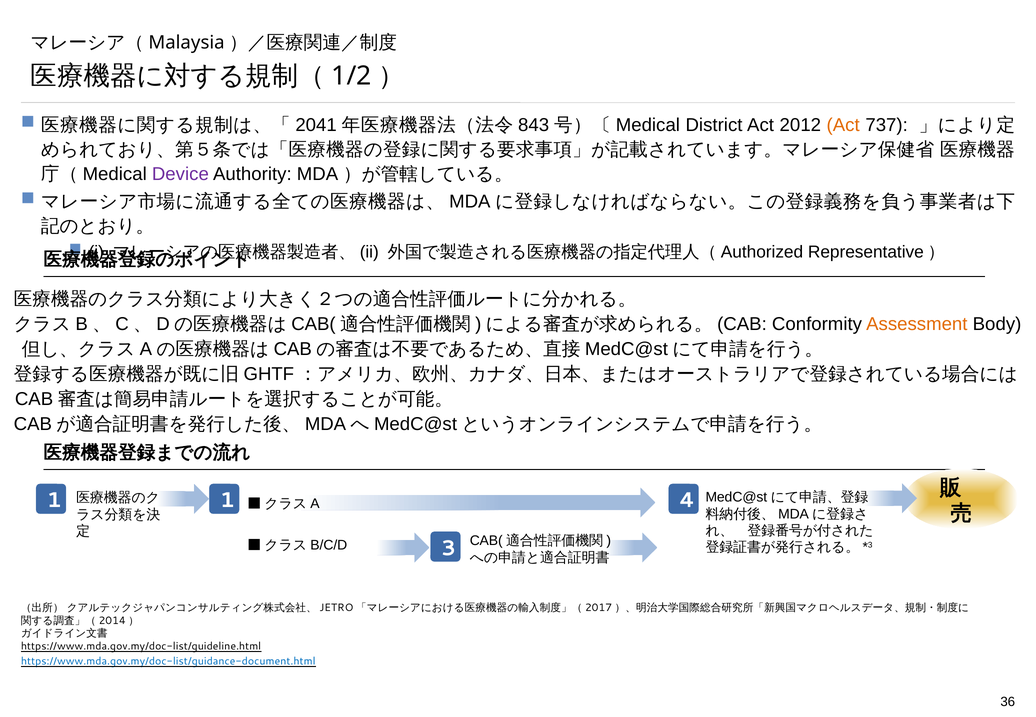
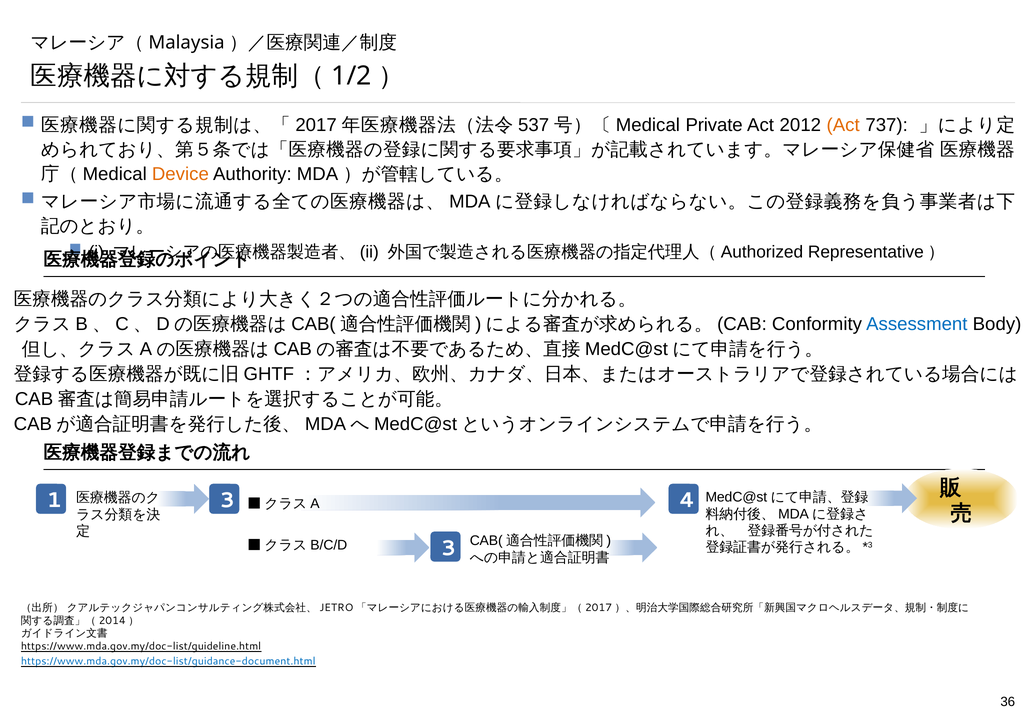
2041: 2041 -> 2017
843: 843 -> 537
District: District -> Private
Device colour: purple -> orange
Assessment colour: orange -> blue
1 1: 1 -> 3
